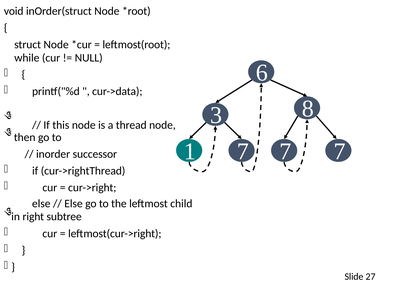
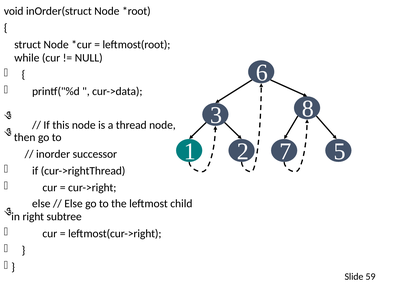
1 7: 7 -> 2
7 at (340, 151): 7 -> 5
27: 27 -> 59
